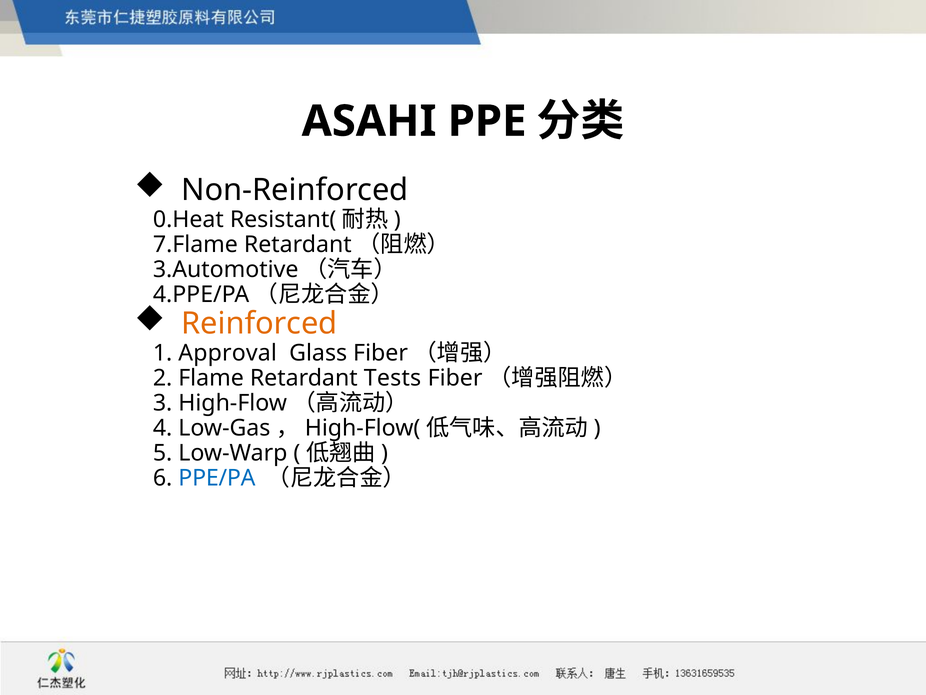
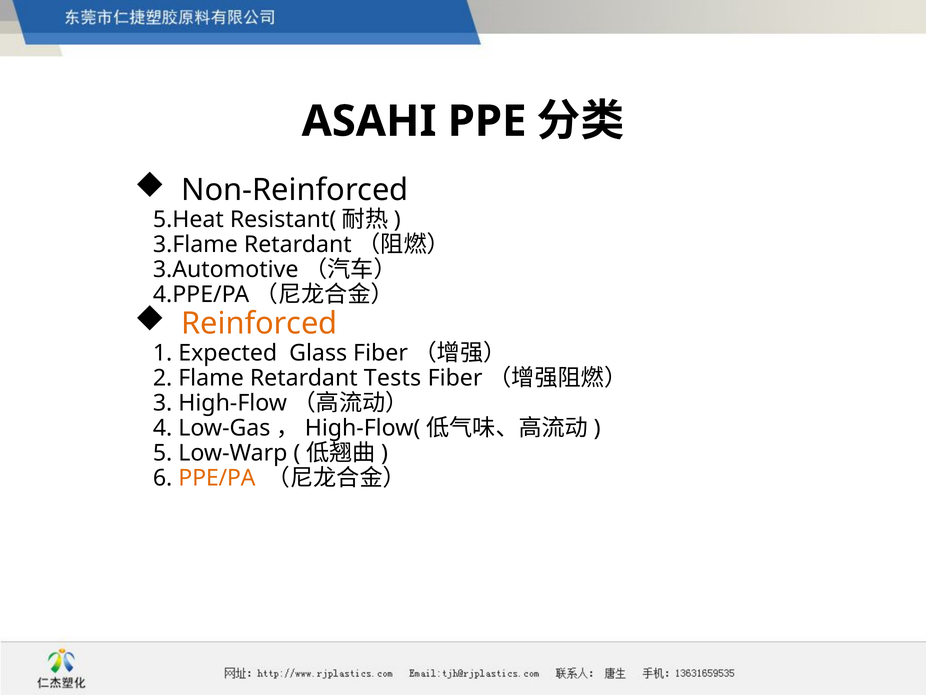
0.Heat: 0.Heat -> 5.Heat
7.Flame: 7.Flame -> 3.Flame
Approval: Approval -> Expected
PPE/PA colour: blue -> orange
